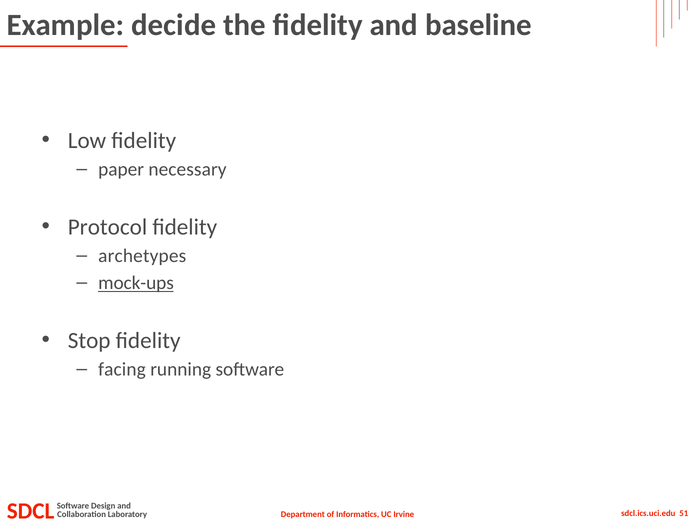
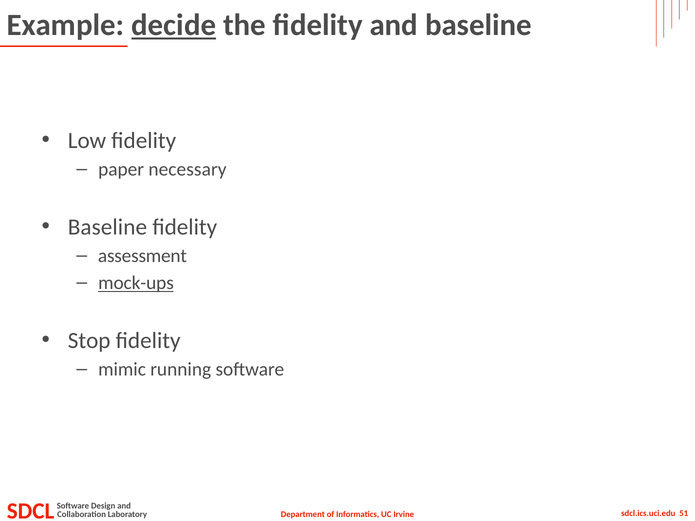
decide underline: none -> present
Protocol at (107, 227): Protocol -> Baseline
archetypes: archetypes -> assessment
facing: facing -> mimic
